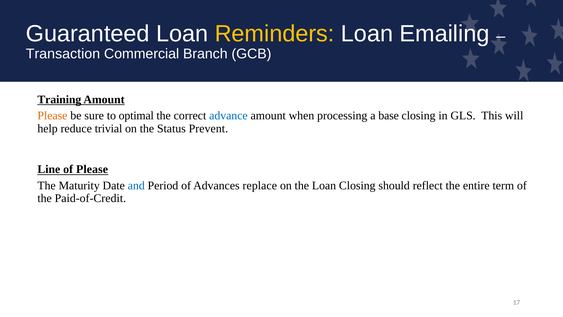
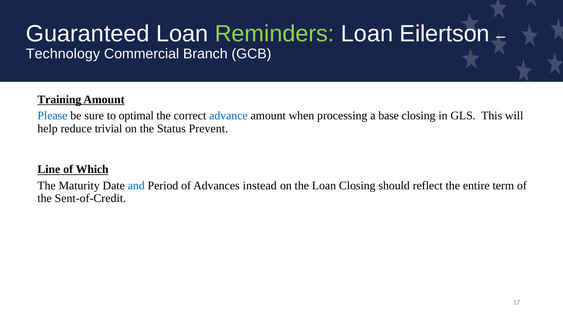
Reminders colour: yellow -> light green
Emailing: Emailing -> Eilertson
Transaction: Transaction -> Technology
Please at (52, 116) colour: orange -> blue
of Please: Please -> Which
replace: replace -> instead
Paid-of-Credit: Paid-of-Credit -> Sent-of-Credit
